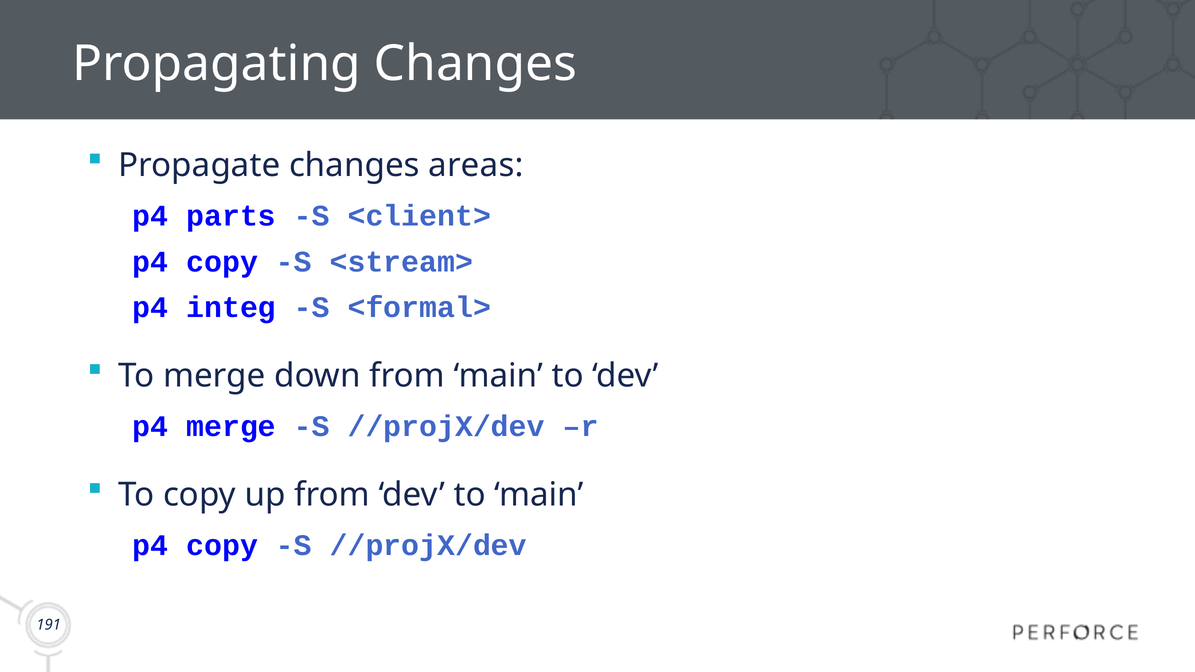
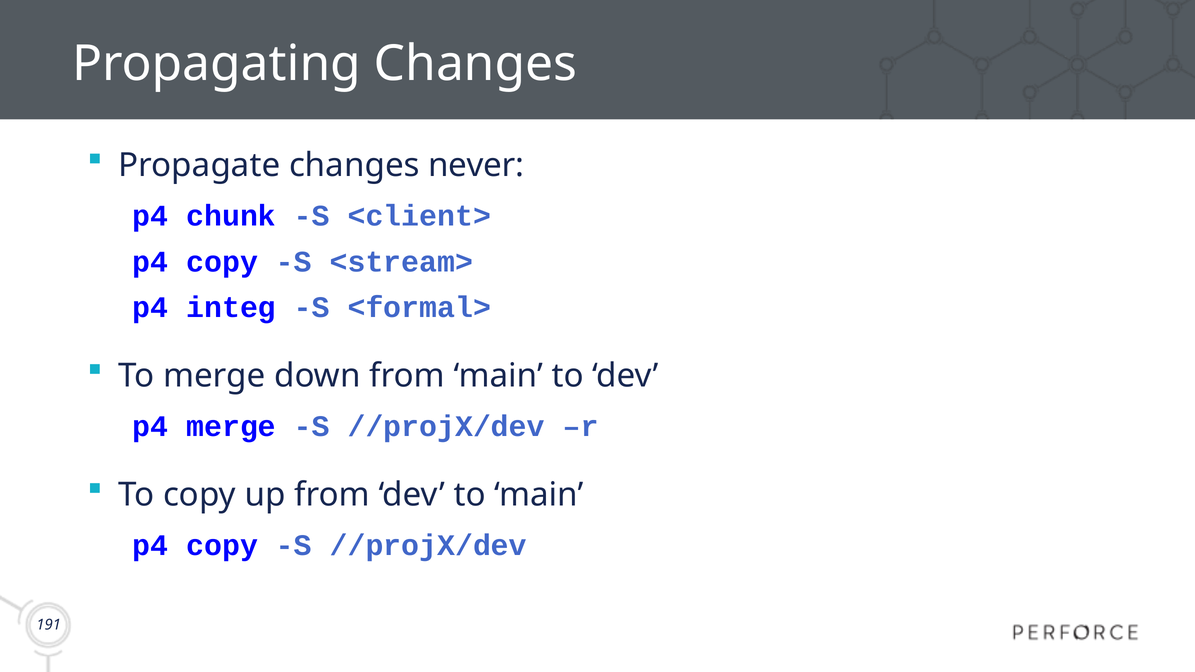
areas: areas -> never
parts: parts -> chunk
